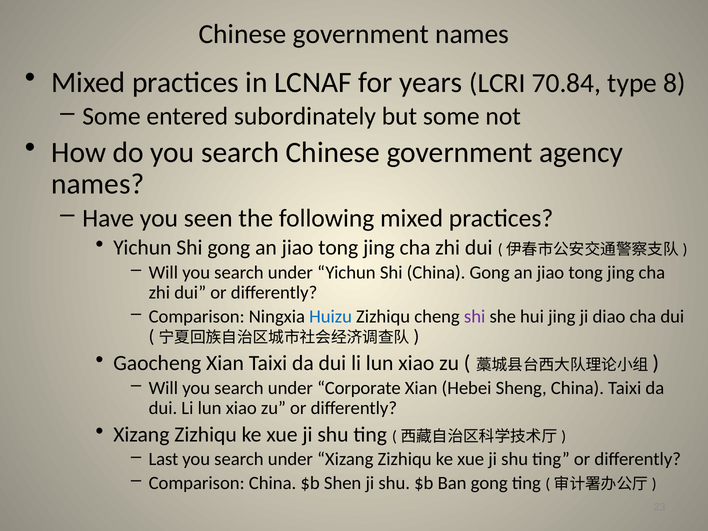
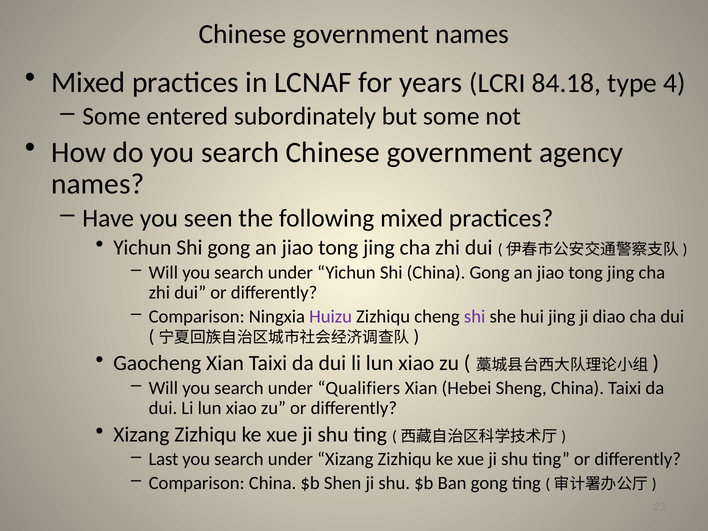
70.84: 70.84 -> 84.18
8: 8 -> 4
Huizu colour: blue -> purple
Corporate: Corporate -> Qualifiers
